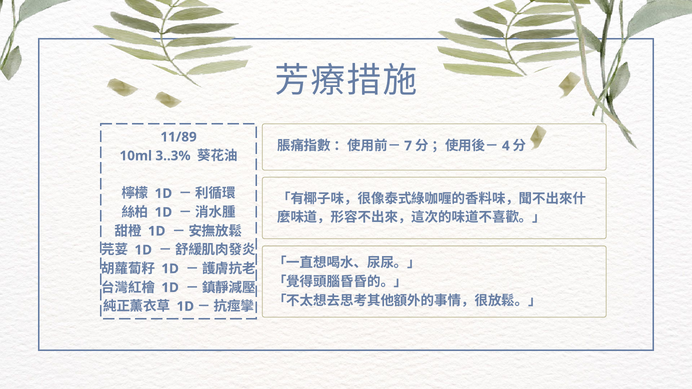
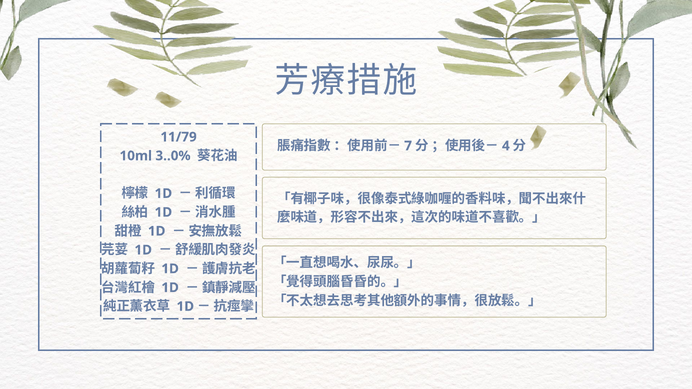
11/89: 11/89 -> 11/79
3..3%: 3..3% -> 3..0%
